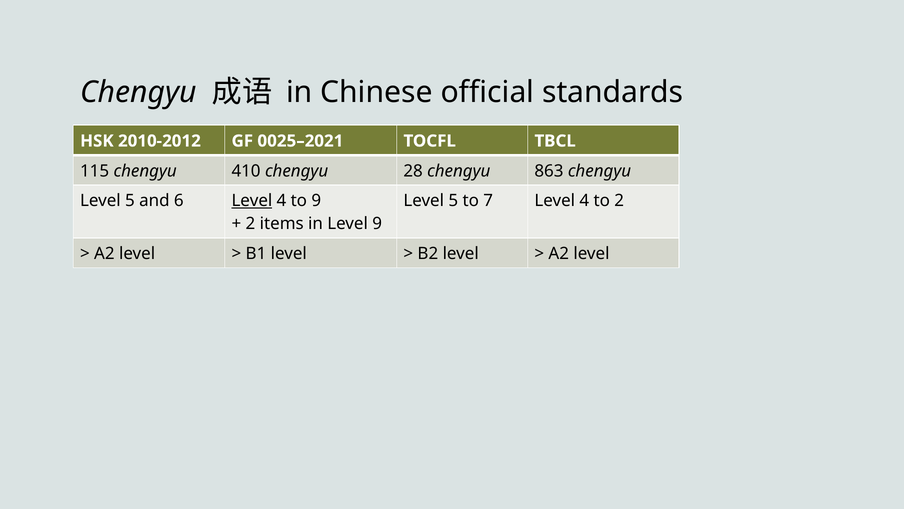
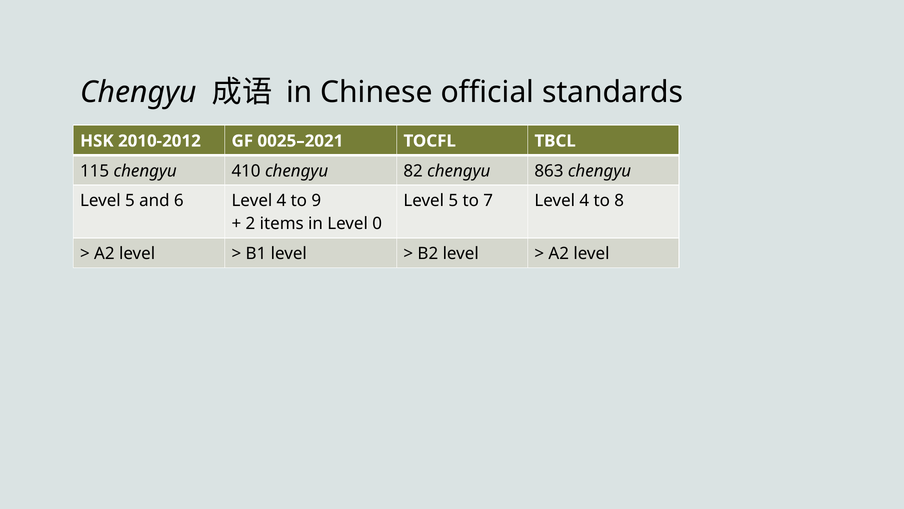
28: 28 -> 82
Level at (252, 201) underline: present -> none
to 2: 2 -> 8
Level 9: 9 -> 0
